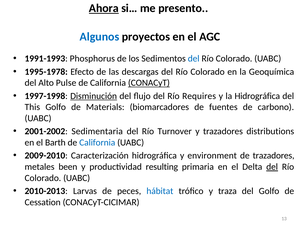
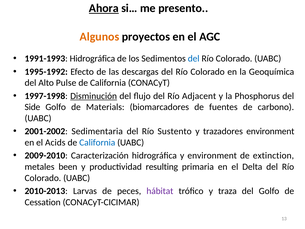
Algunos colour: blue -> orange
1991-1993 Phosphorus: Phosphorus -> Hidrográfica
1995-1978: 1995-1978 -> 1995-1992
CONACyT underline: present -> none
Requires: Requires -> Adjacent
la Hidrográfica: Hidrográfica -> Phosphorus
This: This -> Side
Turnover: Turnover -> Sustento
trazadores distributions: distributions -> environment
Barth: Barth -> Acids
de trazadores: trazadores -> extinction
del at (272, 167) underline: present -> none
hábitat colour: blue -> purple
